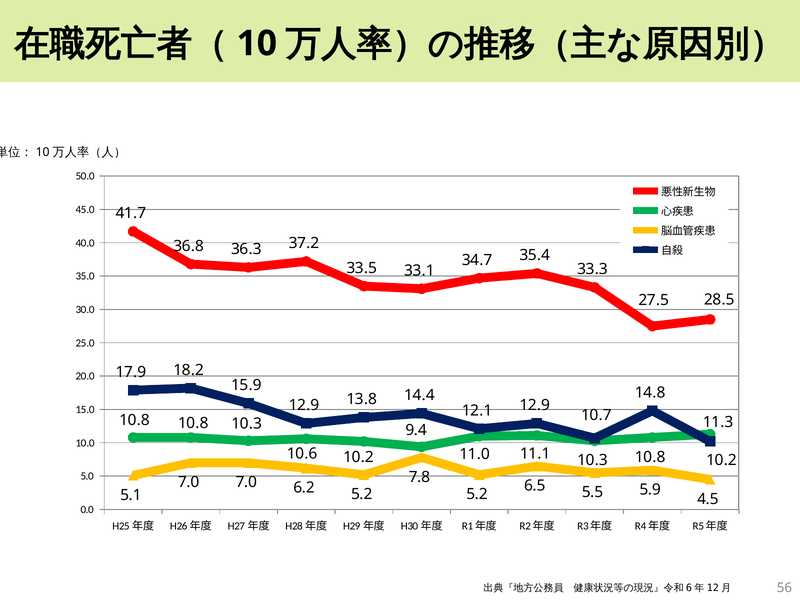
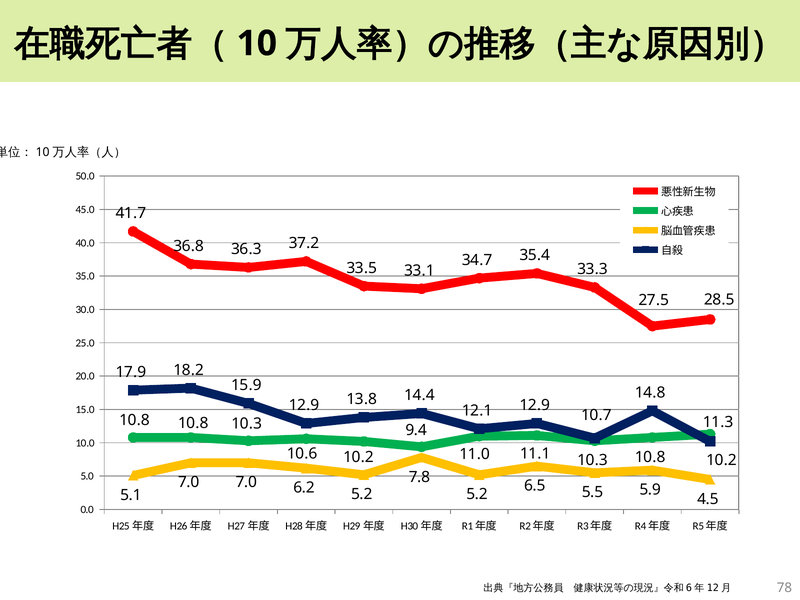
56: 56 -> 78
